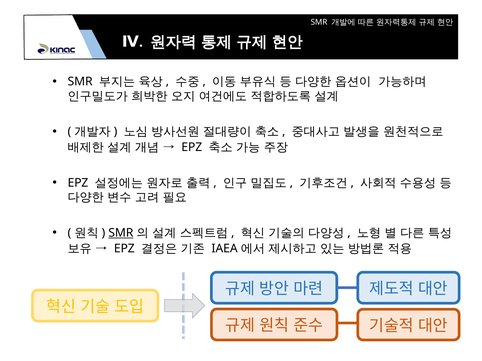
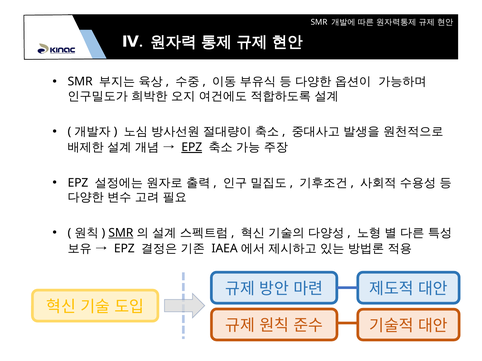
EPZ at (192, 148) underline: none -> present
